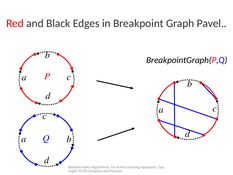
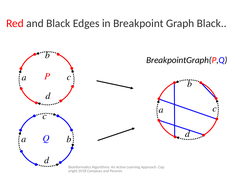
Graph Pavel: Pavel -> Black
